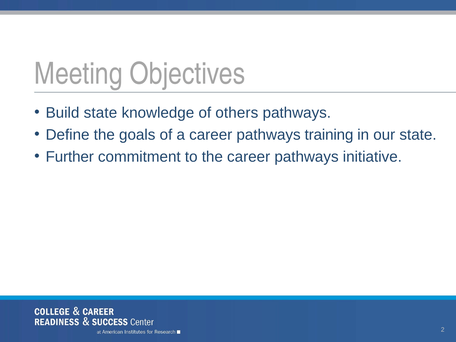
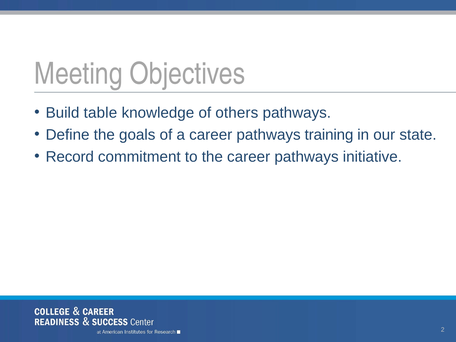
Build state: state -> table
Further: Further -> Record
